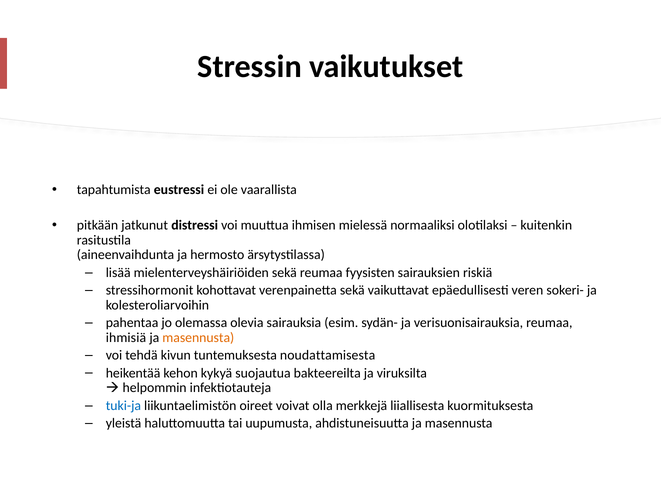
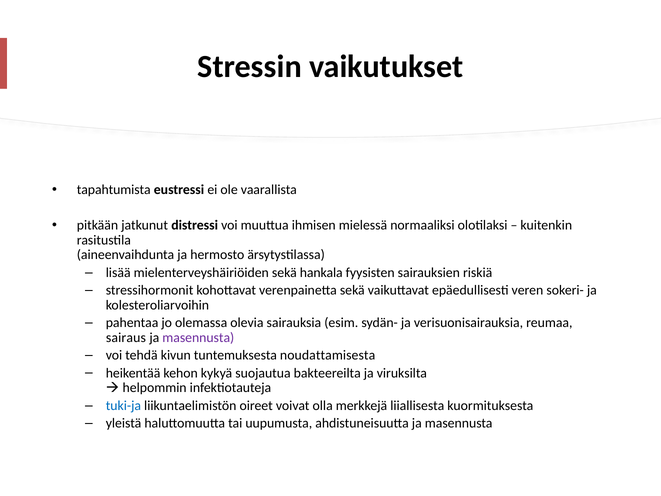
sekä reumaa: reumaa -> hankala
ihmisiä: ihmisiä -> sairaus
masennusta at (198, 338) colour: orange -> purple
